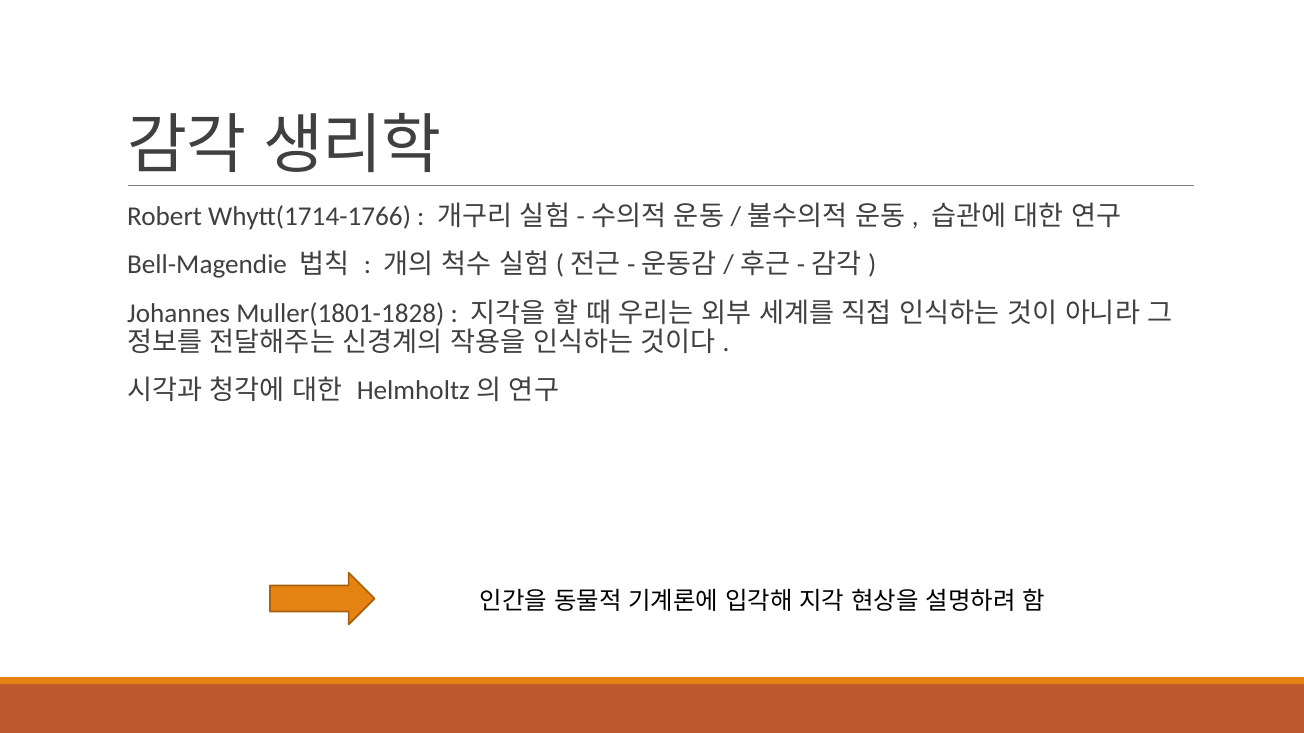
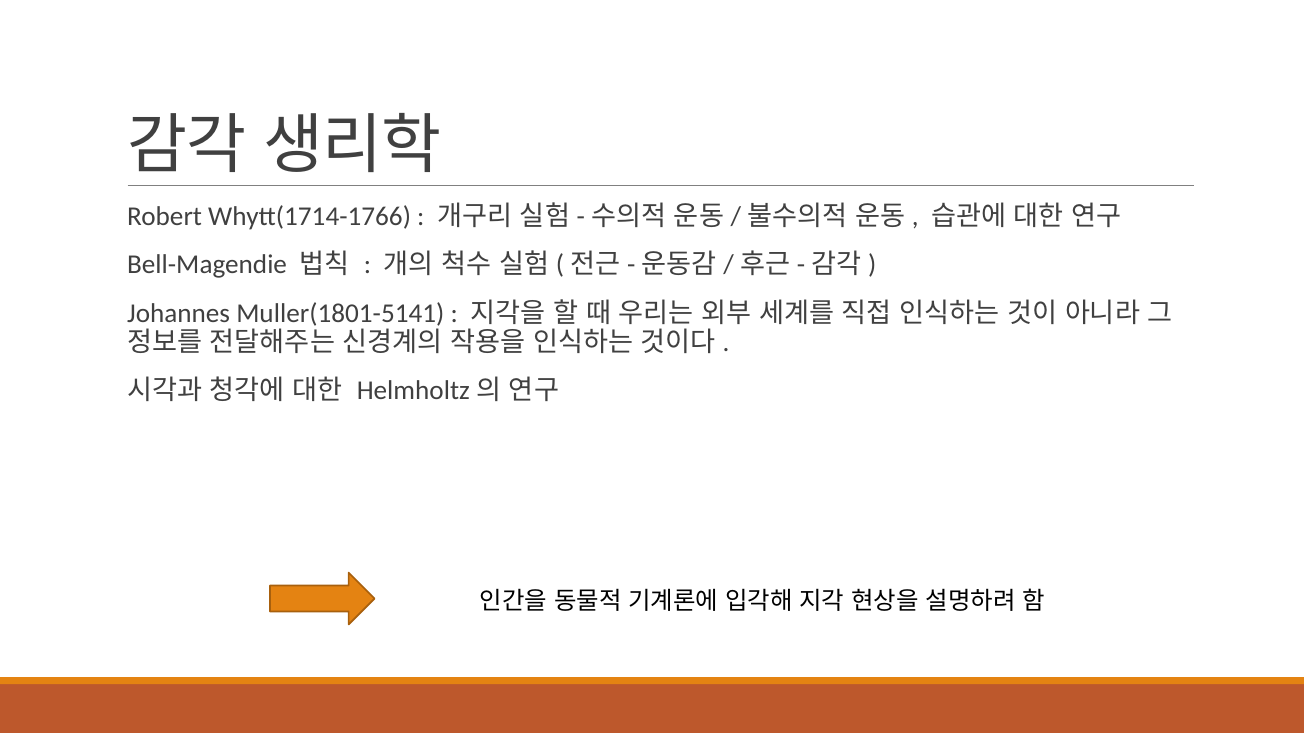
Muller(1801-1828: Muller(1801-1828 -> Muller(1801-5141
